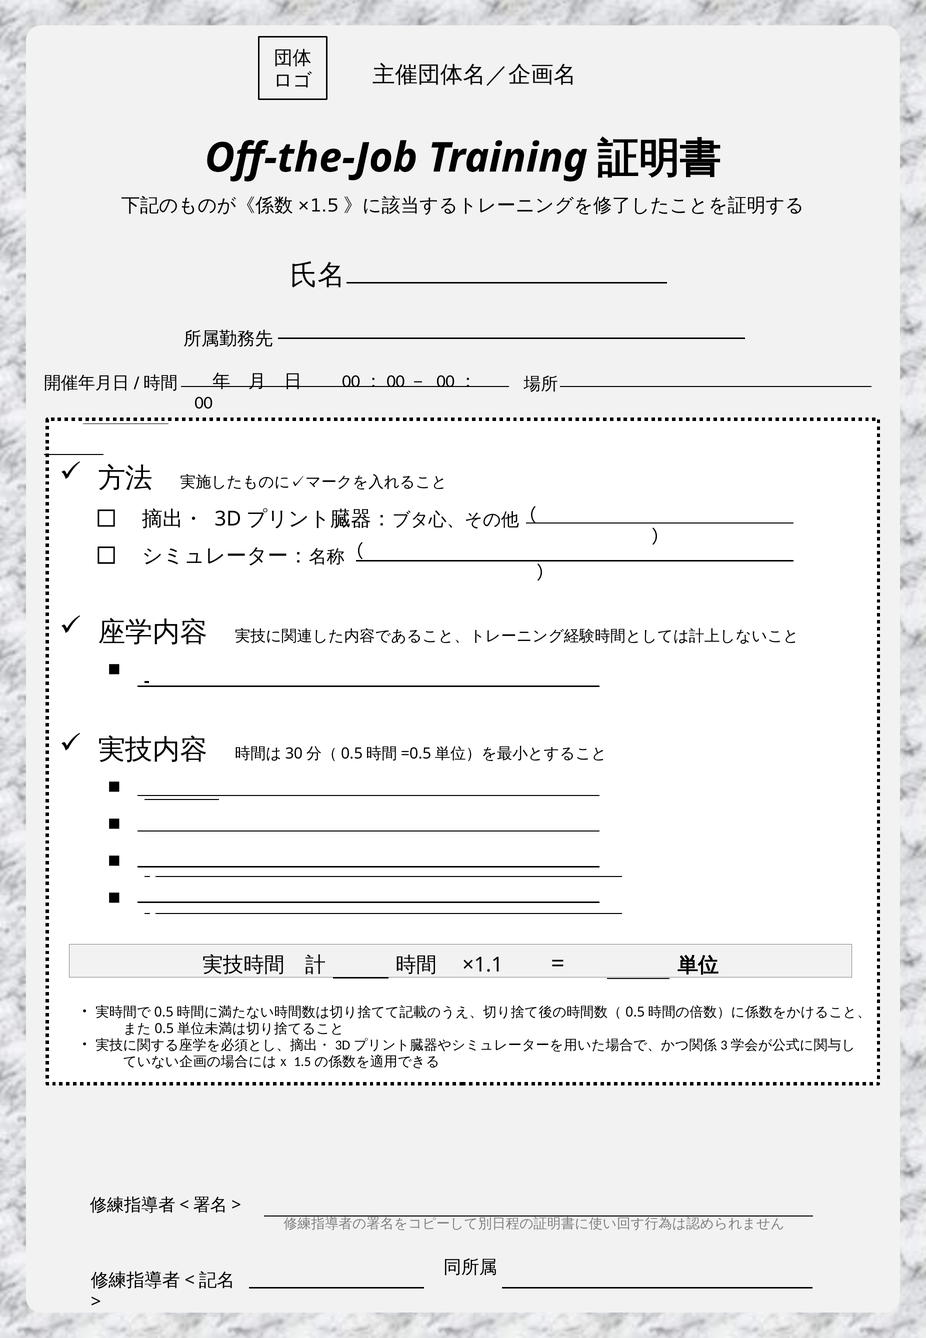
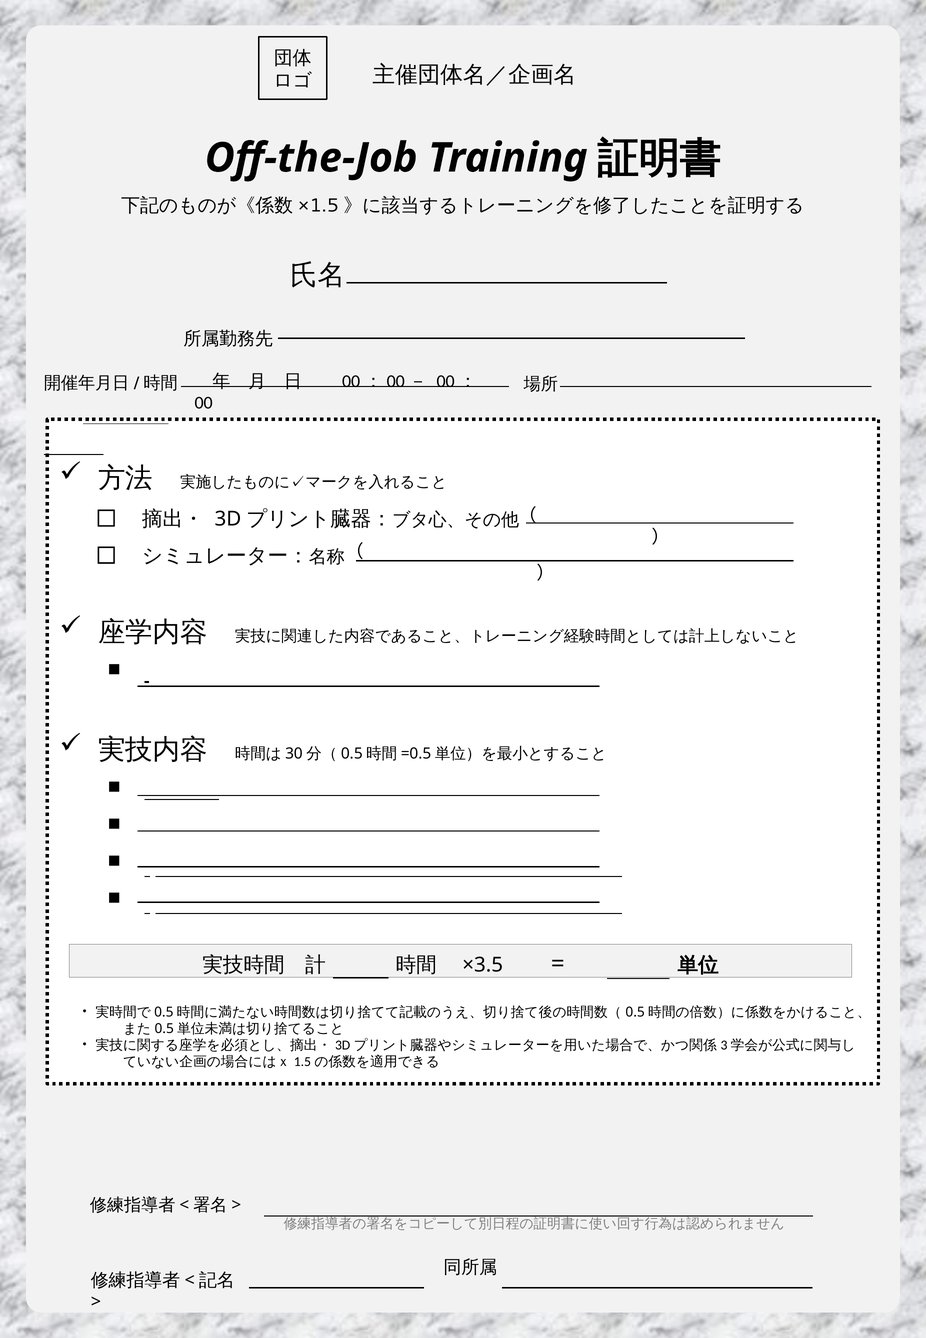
×1.1: ×1.1 -> ×3.5
